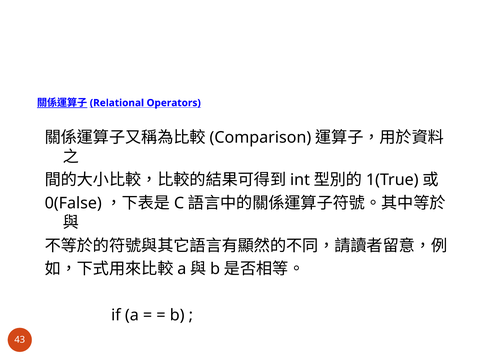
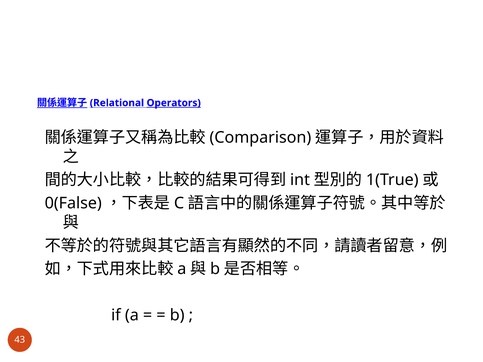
Operators underline: none -> present
